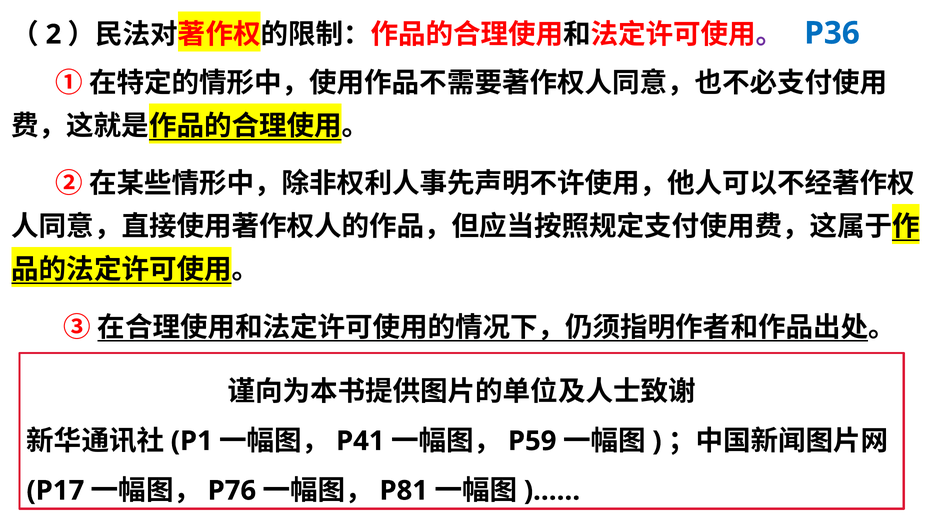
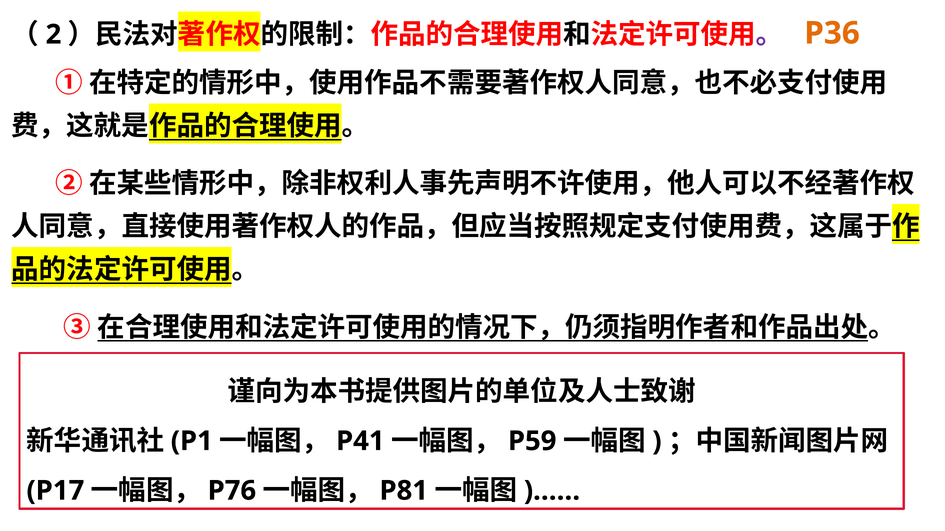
P36 colour: blue -> orange
